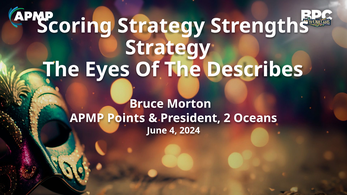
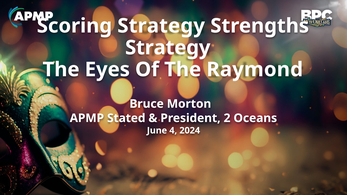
Describes: Describes -> Raymond
Points: Points -> Stated
